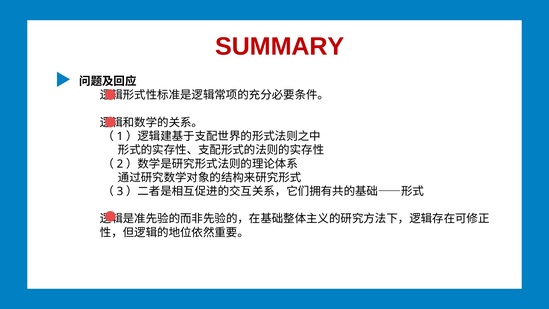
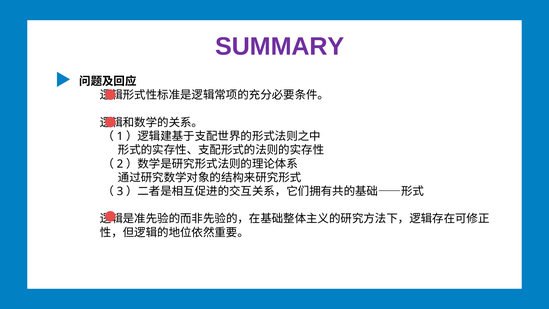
SUMMARY colour: red -> purple
